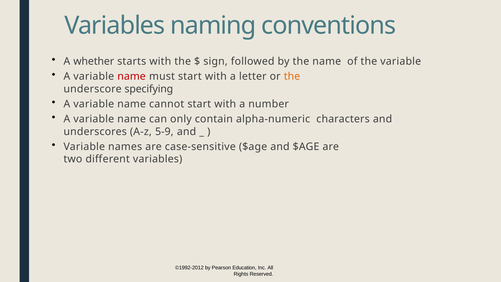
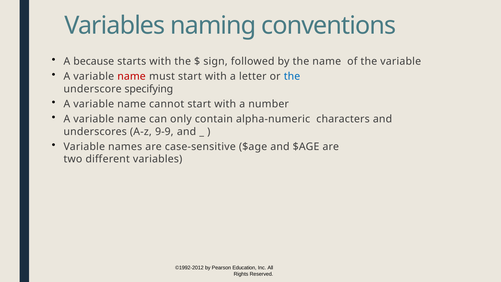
whether: whether -> because
the at (292, 76) colour: orange -> blue
5-9: 5-9 -> 9-9
